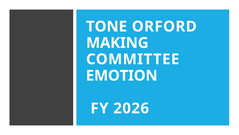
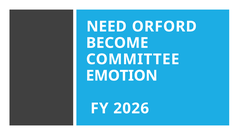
TONE: TONE -> NEED
MAKING: MAKING -> BECOME
